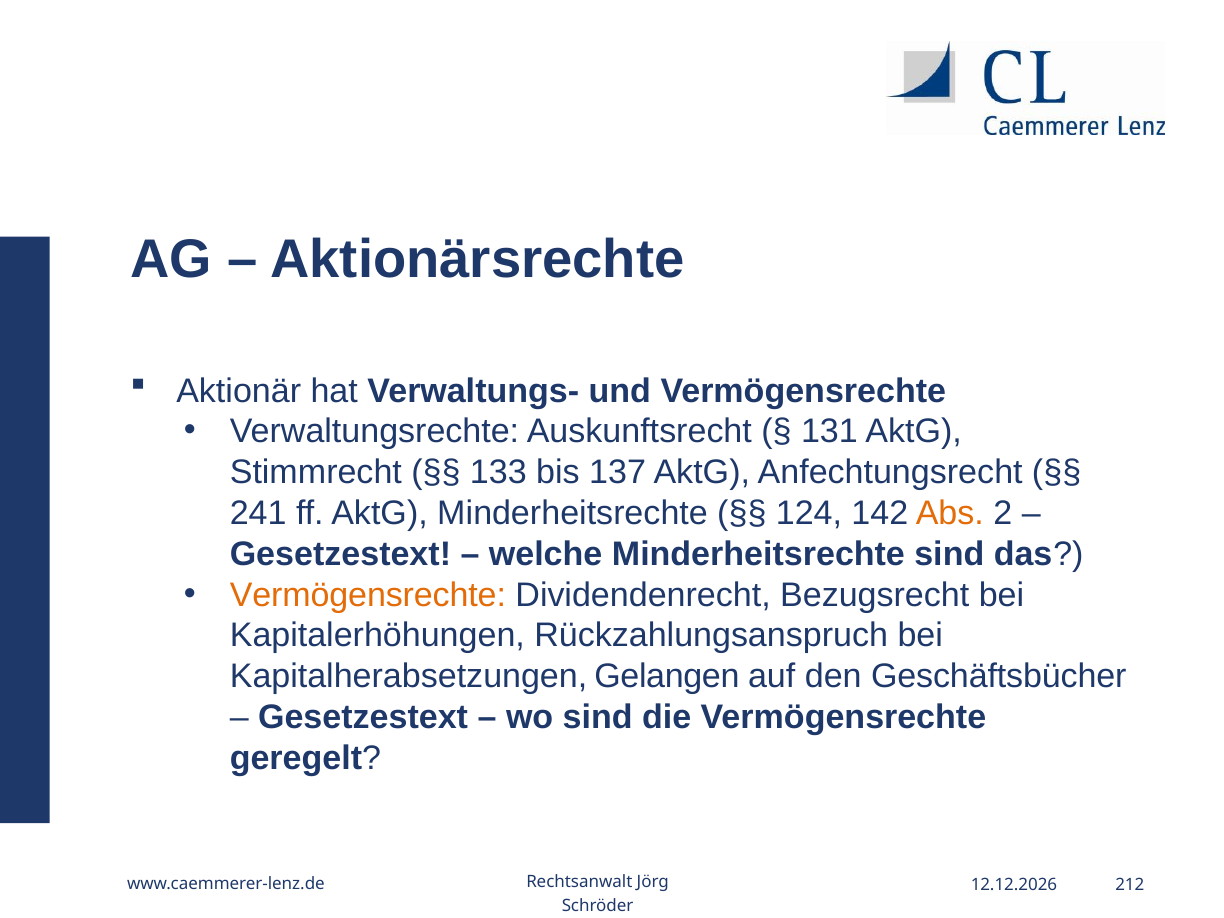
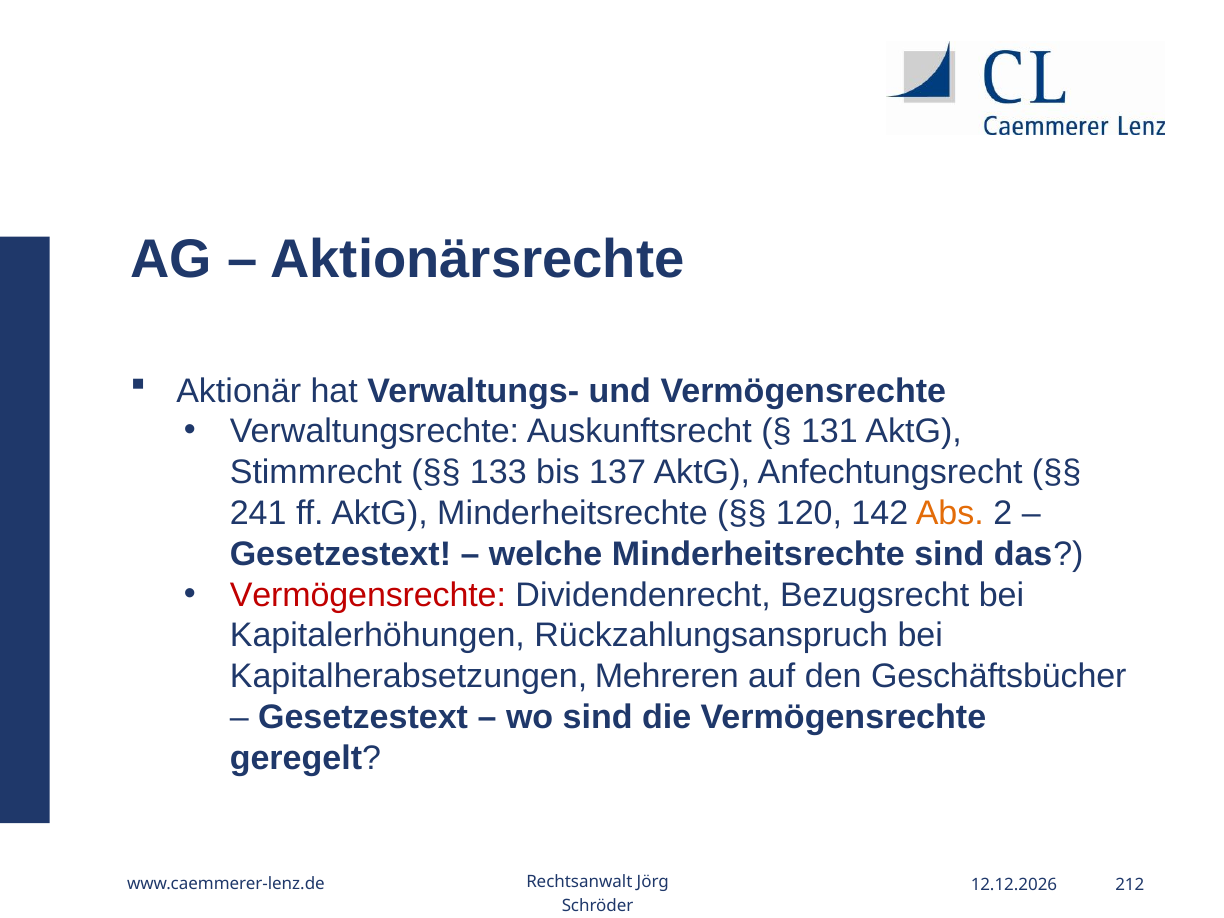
124: 124 -> 120
Vermögensrechte at (368, 595) colour: orange -> red
Gelangen: Gelangen -> Mehreren
